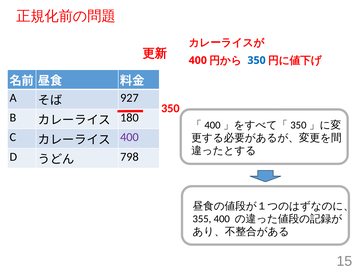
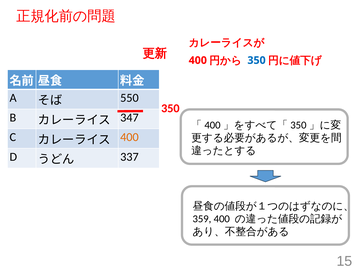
927: 927 -> 550
180: 180 -> 347
400 at (129, 137) colour: purple -> orange
798: 798 -> 337
355: 355 -> 359
